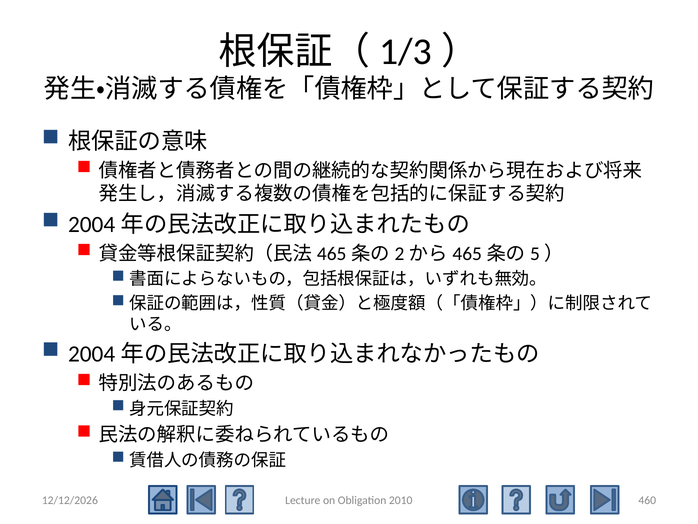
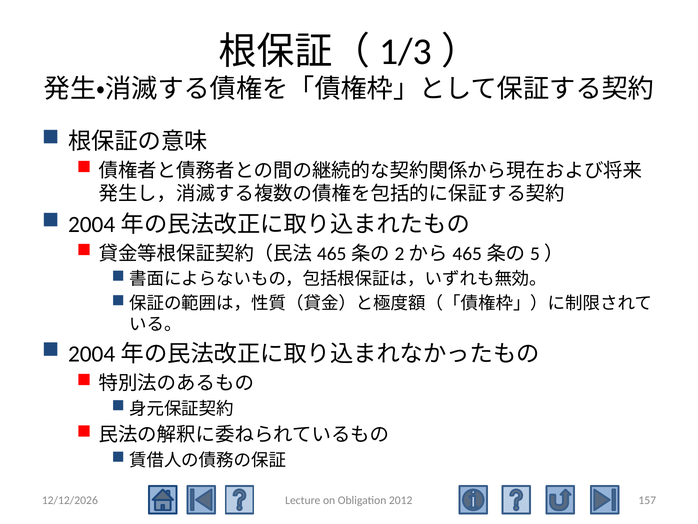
2010: 2010 -> 2012
460: 460 -> 157
